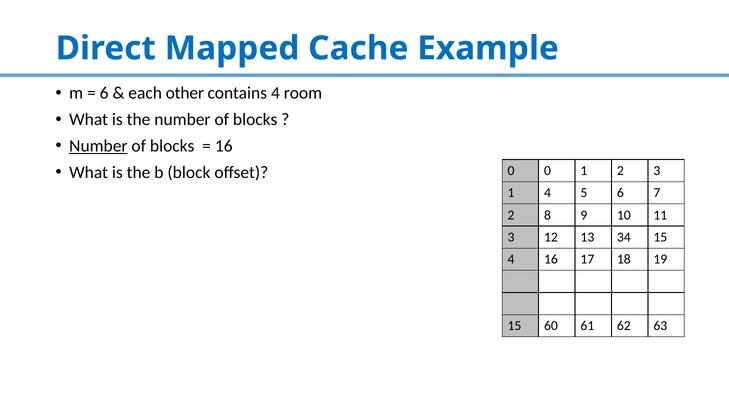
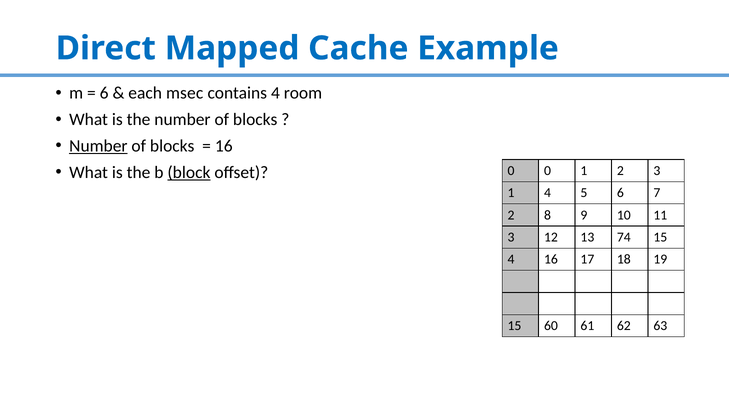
other: other -> msec
block underline: none -> present
34: 34 -> 74
